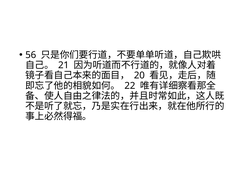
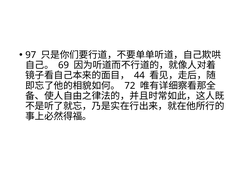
56: 56 -> 97
21: 21 -> 69
20: 20 -> 44
22: 22 -> 72
